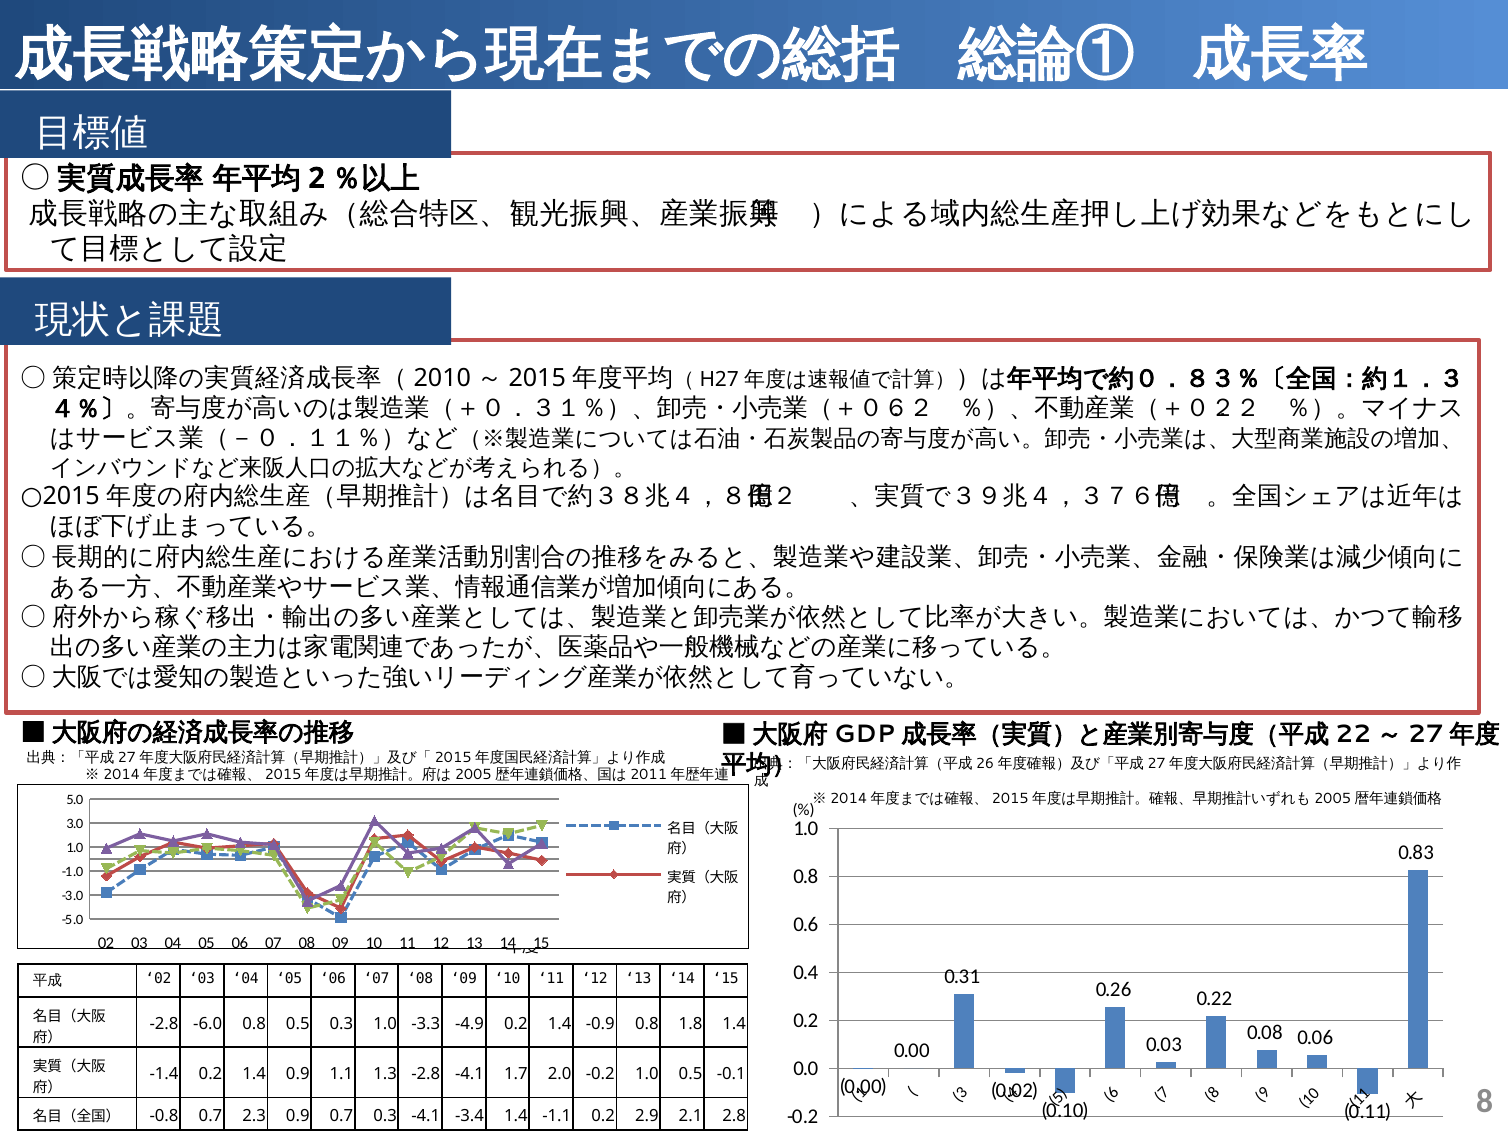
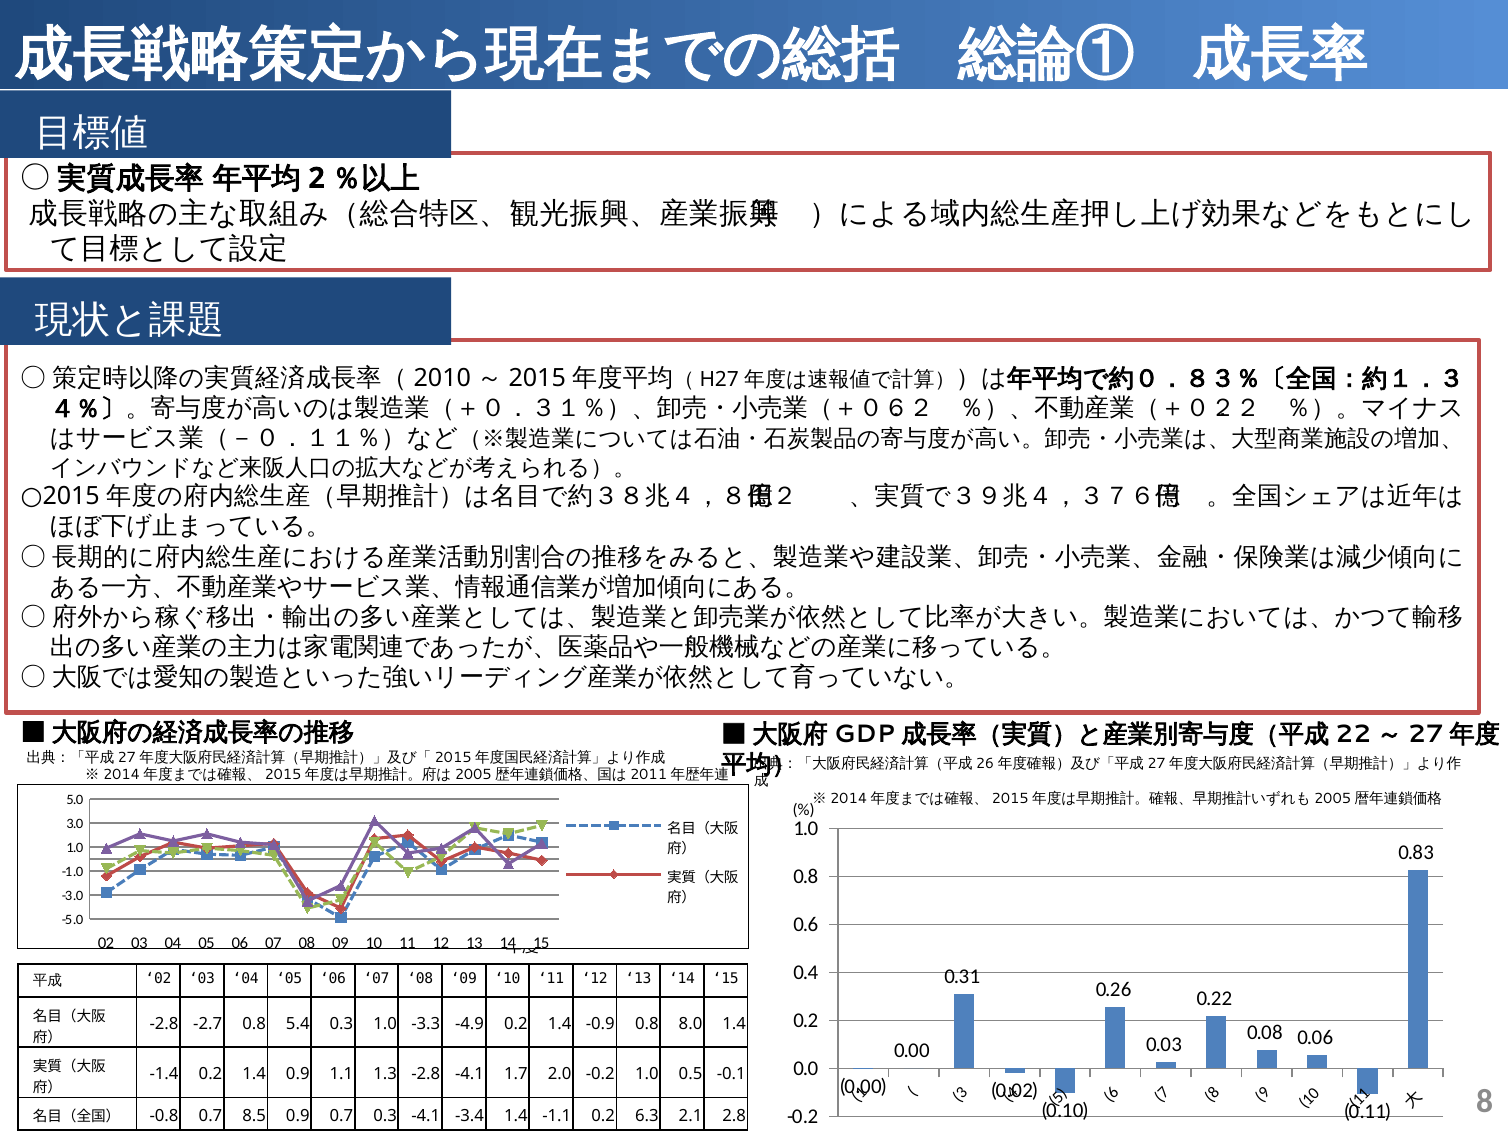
-6.0: -6.0 -> -2.7
0.8 0.5: 0.5 -> 5.4
1.8: 1.8 -> 8.0
2.3: 2.3 -> 8.5
2.9: 2.9 -> 6.3
